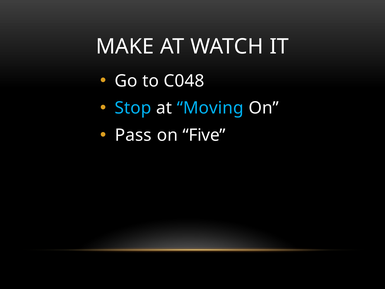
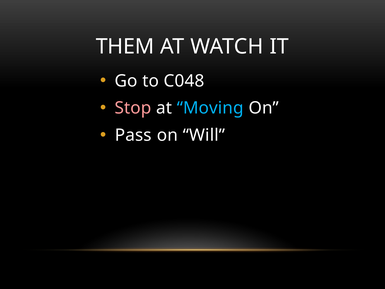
MAKE: MAKE -> THEM
Stop colour: light blue -> pink
Five: Five -> Will
